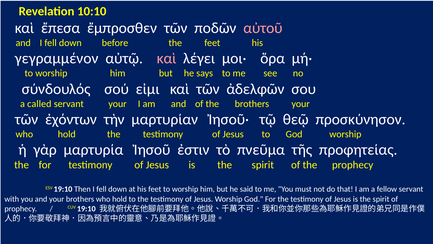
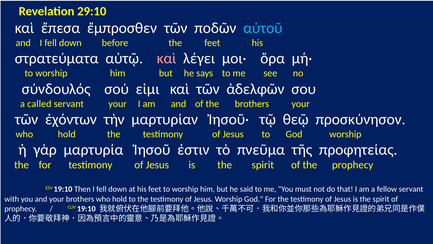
10:10: 10:10 -> 29:10
αὐτοῦ colour: pink -> light blue
γεγραμμένον: γεγραμμένον -> στρατεύματα
